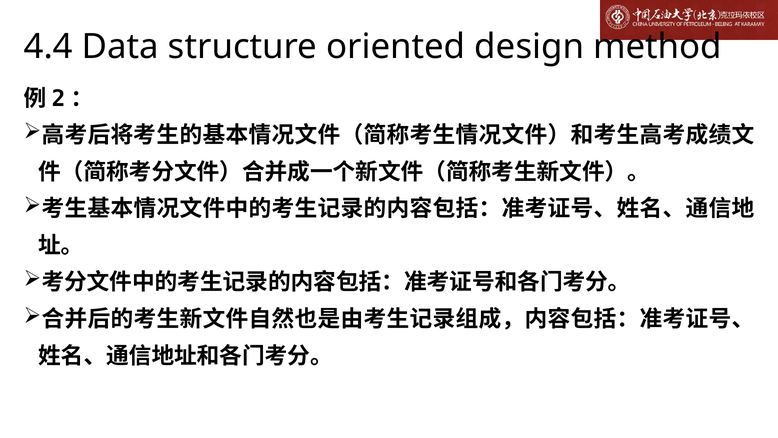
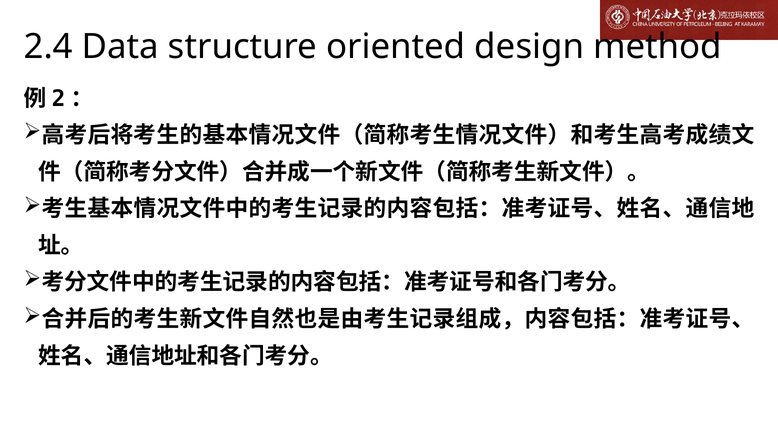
4.4: 4.4 -> 2.4
